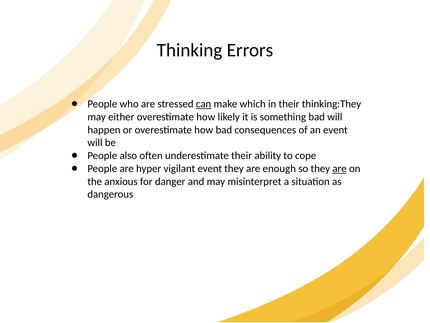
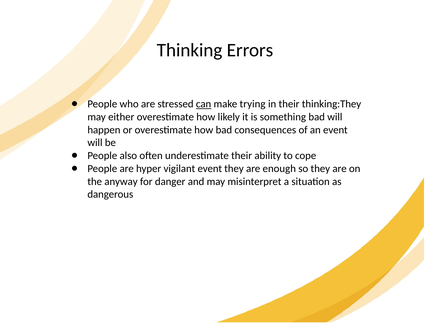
which: which -> trying
are at (340, 168) underline: present -> none
anxious: anxious -> anyway
